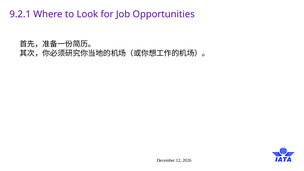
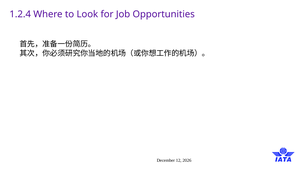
9.2.1: 9.2.1 -> 1.2.4
